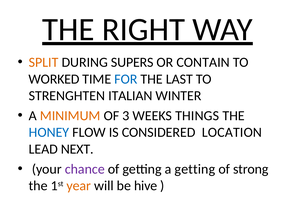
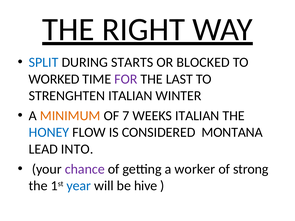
SPLIT colour: orange -> blue
SUPERS: SUPERS -> STARTS
CONTAIN: CONTAIN -> BLOCKED
FOR colour: blue -> purple
3: 3 -> 7
WEEKS THINGS: THINGS -> ITALIAN
LOCATION: LOCATION -> MONTANA
NEXT: NEXT -> INTO
a getting: getting -> worker
year colour: orange -> blue
